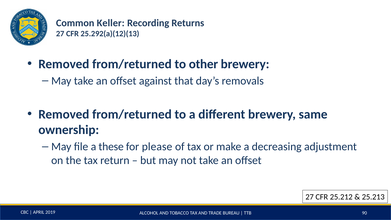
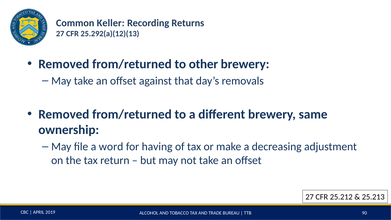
these: these -> word
please: please -> having
